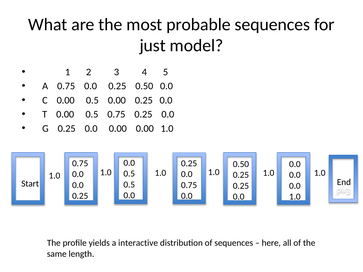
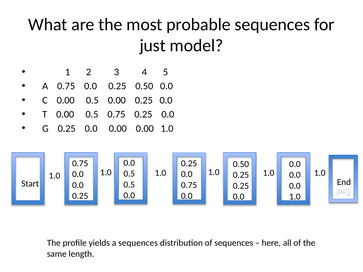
a interactive: interactive -> sequences
